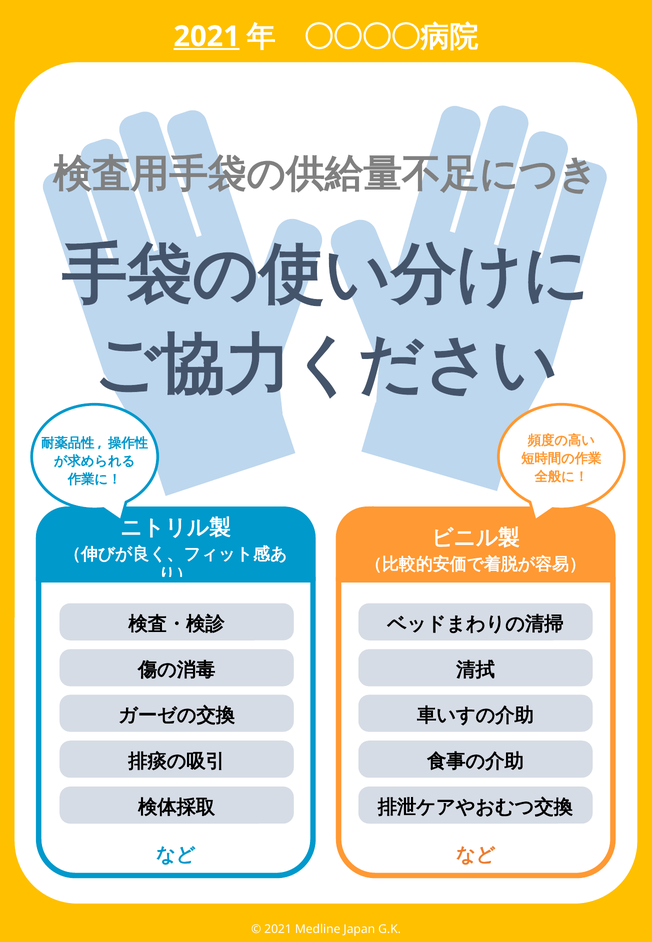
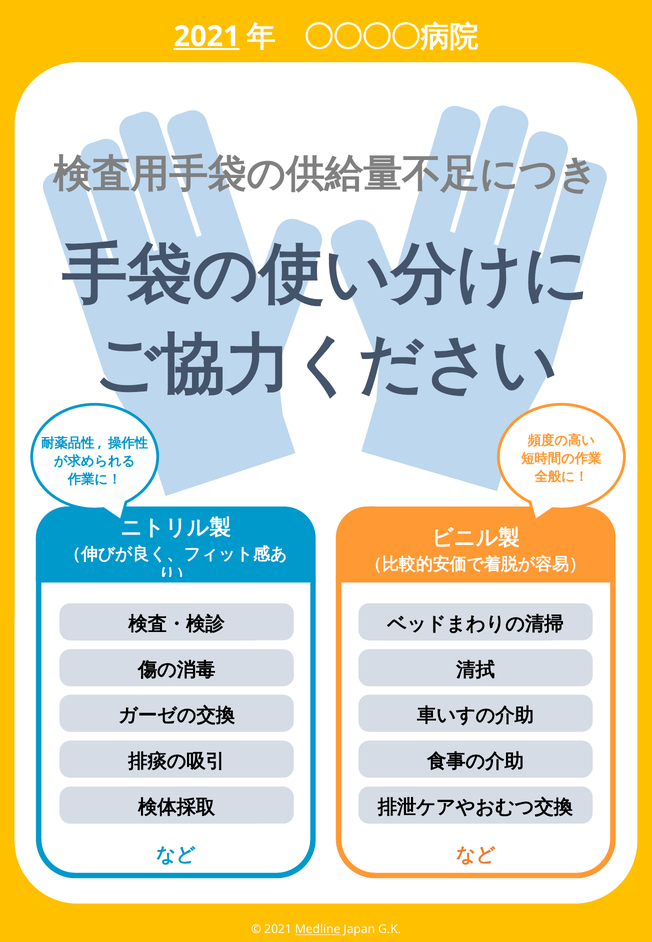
Medline underline: none -> present
